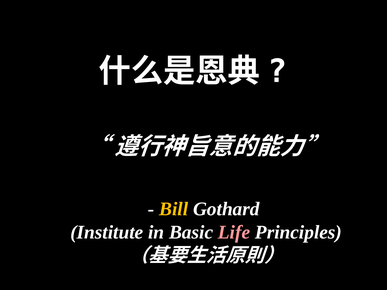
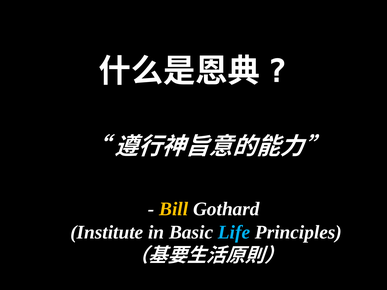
Life colour: pink -> light blue
